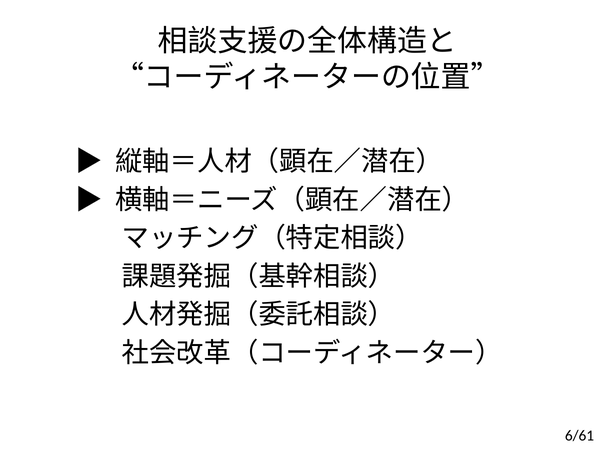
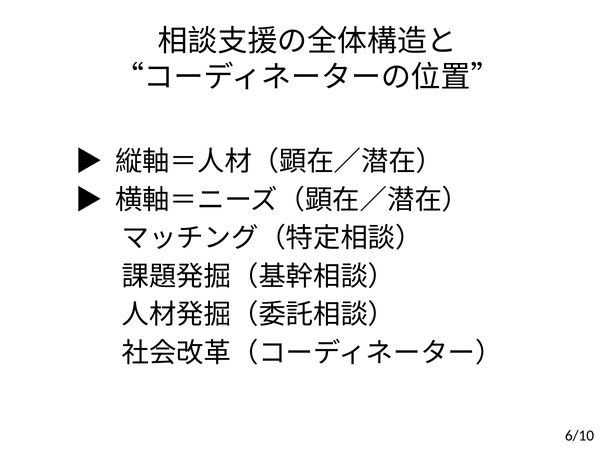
6/61: 6/61 -> 6/10
